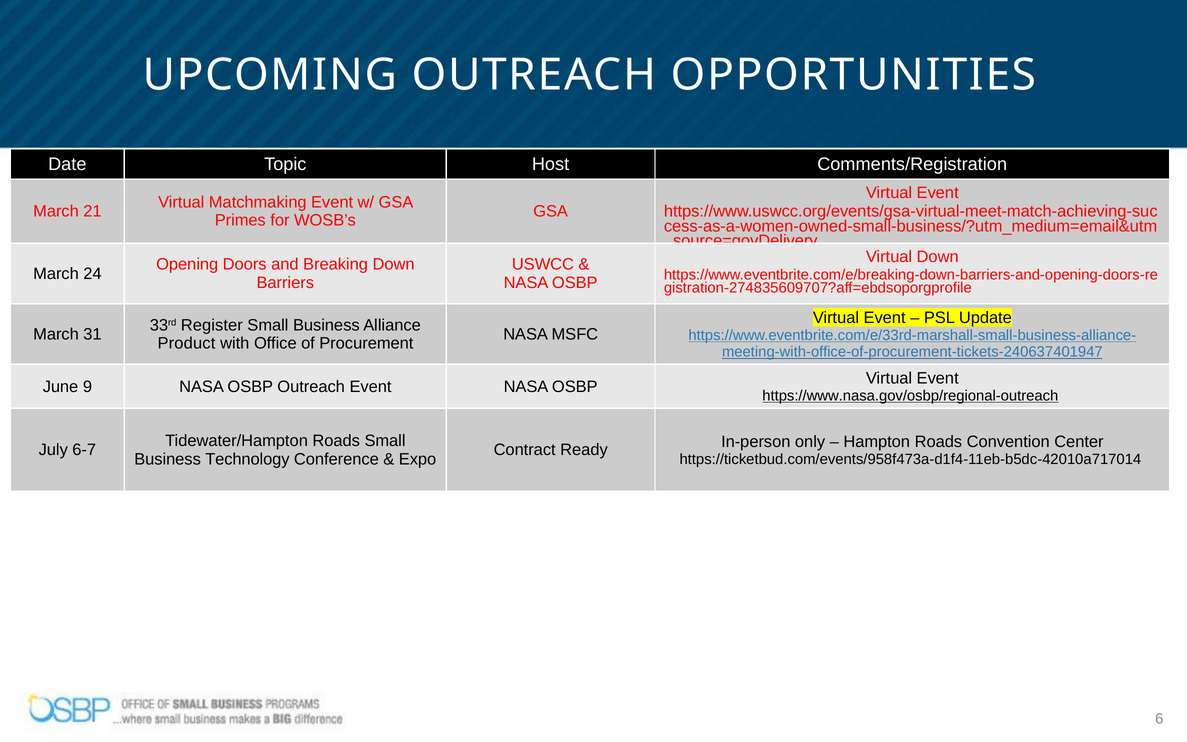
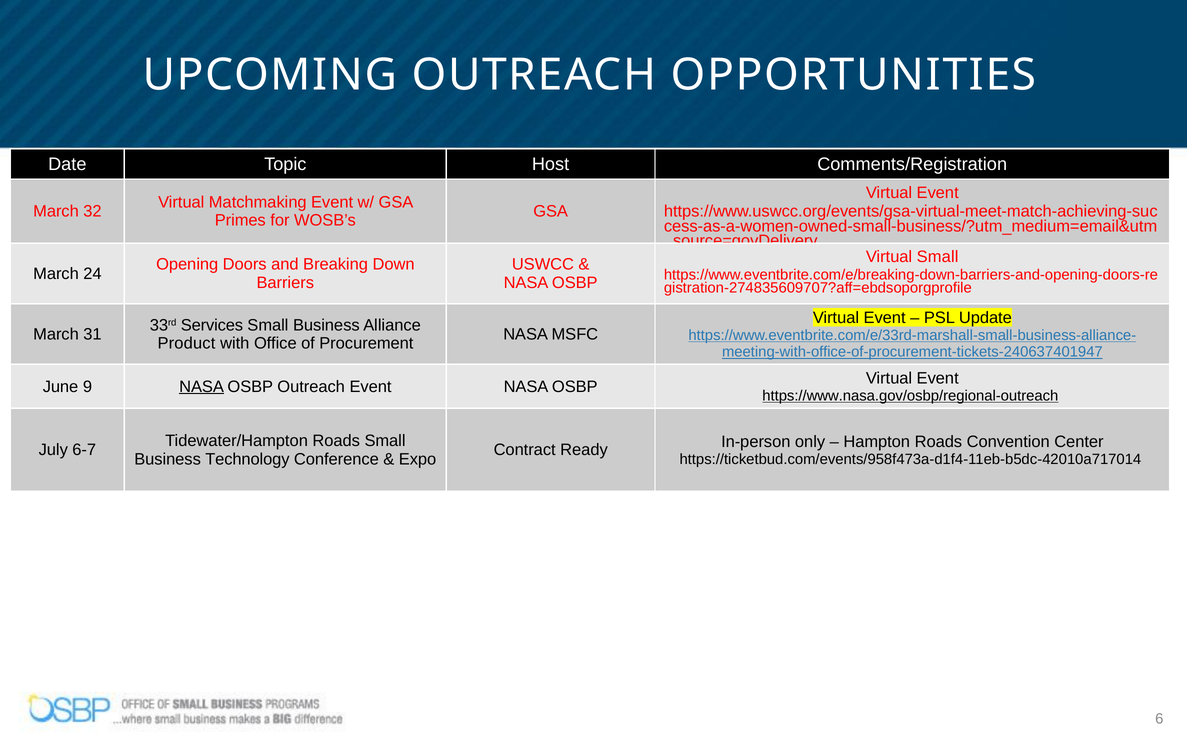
21: 21 -> 32
Virtual Down: Down -> Small
Register: Register -> Services
NASA at (202, 387) underline: none -> present
